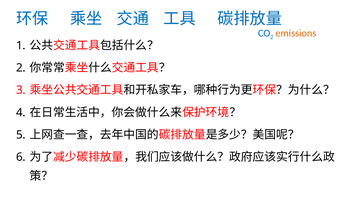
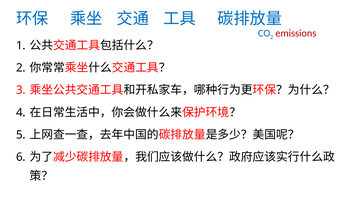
emissions colour: orange -> red
